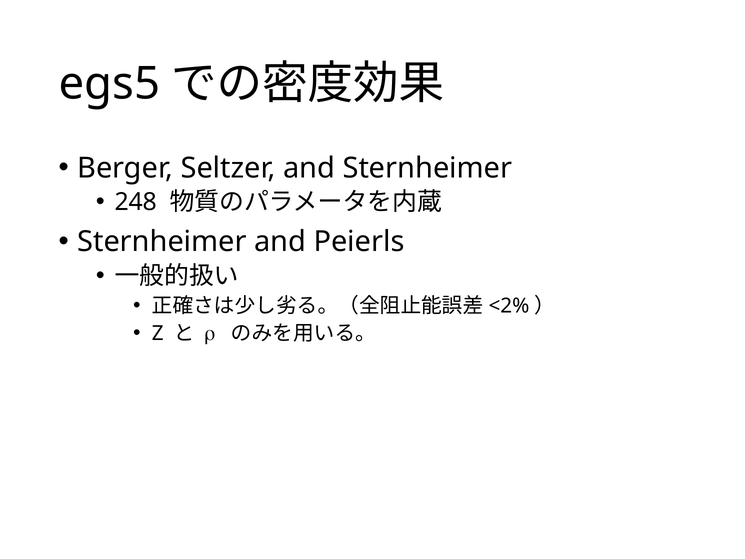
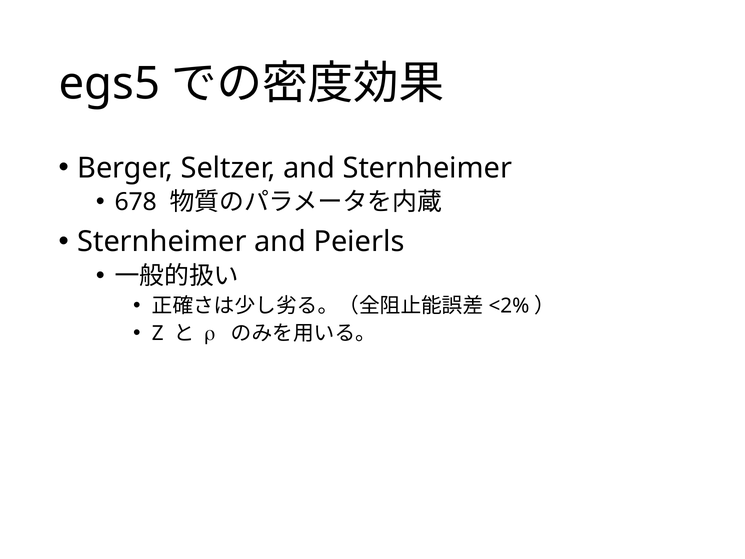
248: 248 -> 678
